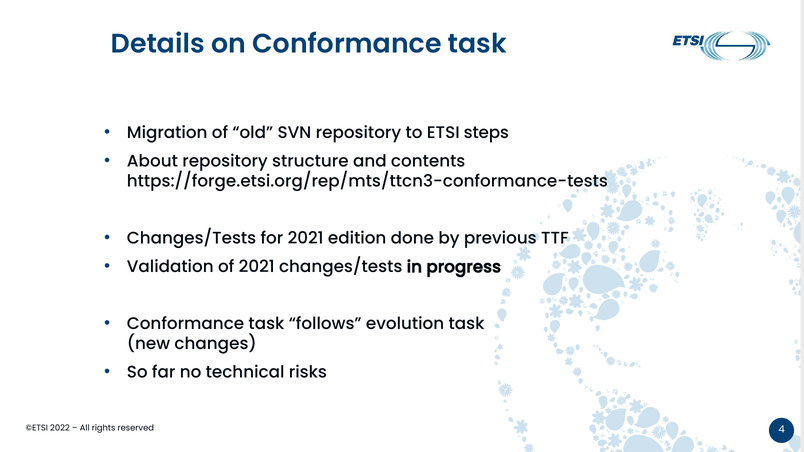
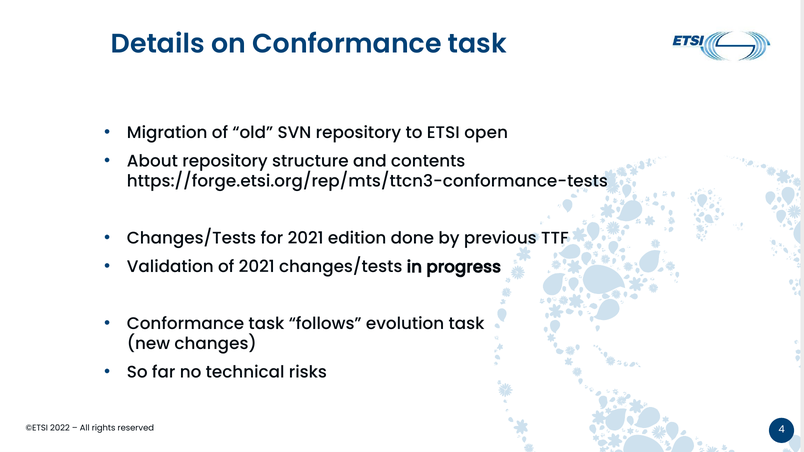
steps: steps -> open
